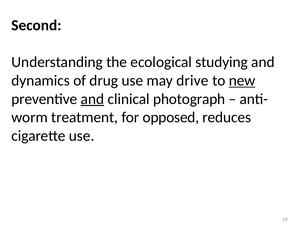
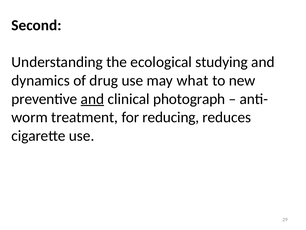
drive: drive -> what
new underline: present -> none
opposed: opposed -> reducing
